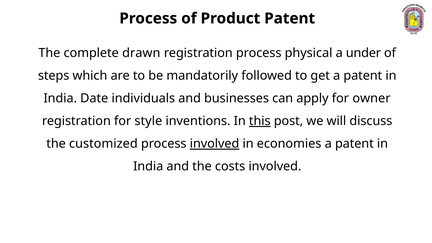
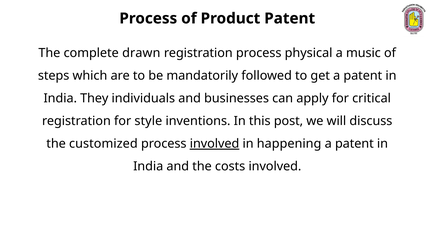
under: under -> music
Date: Date -> They
owner: owner -> critical
this underline: present -> none
economies: economies -> happening
